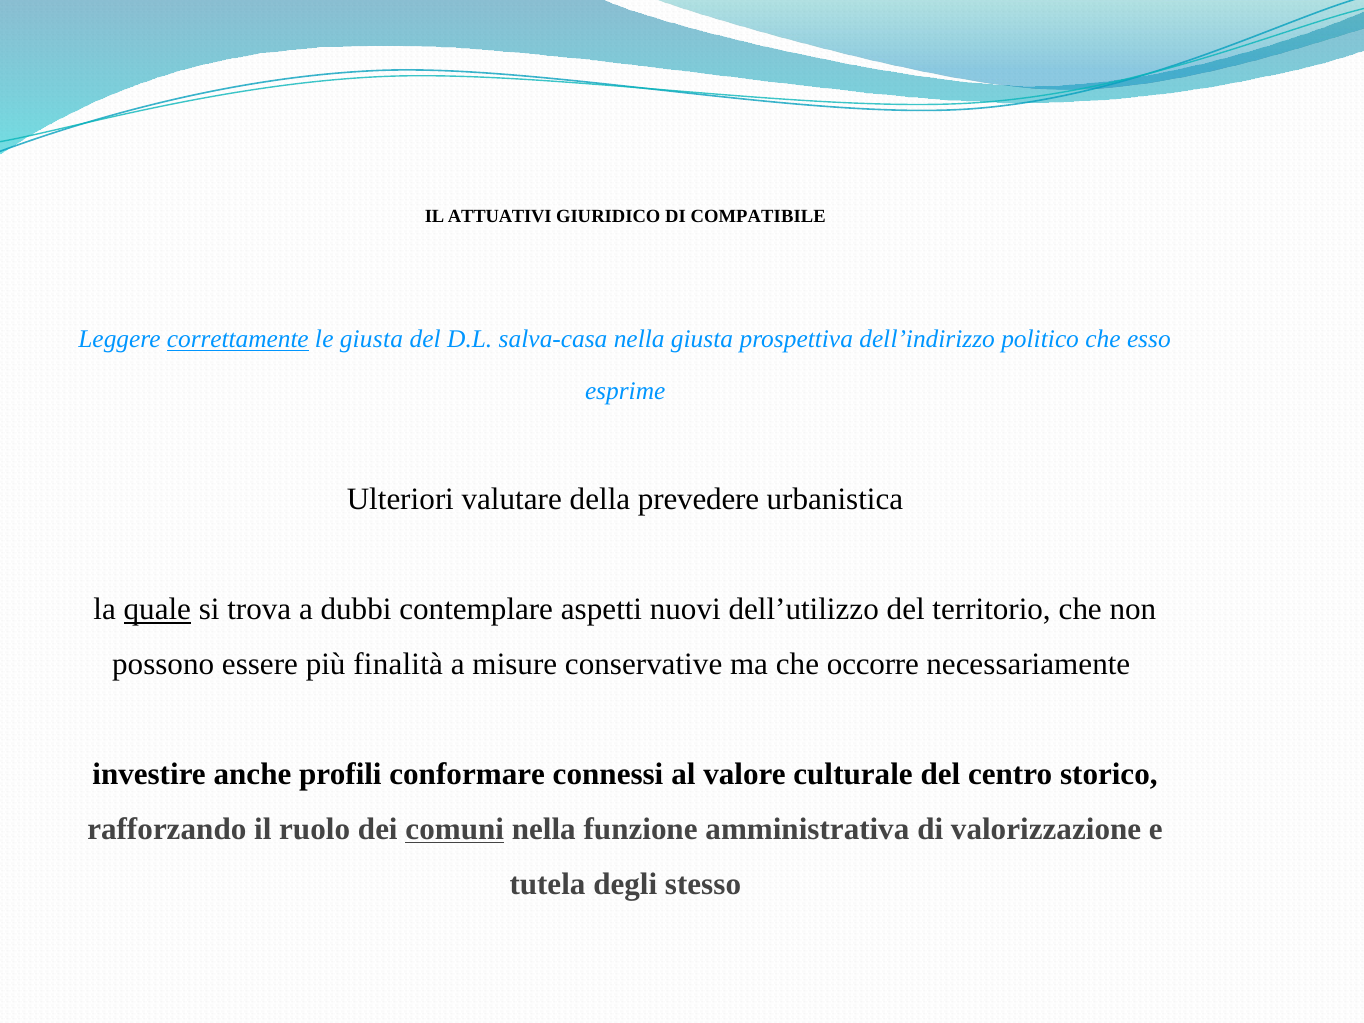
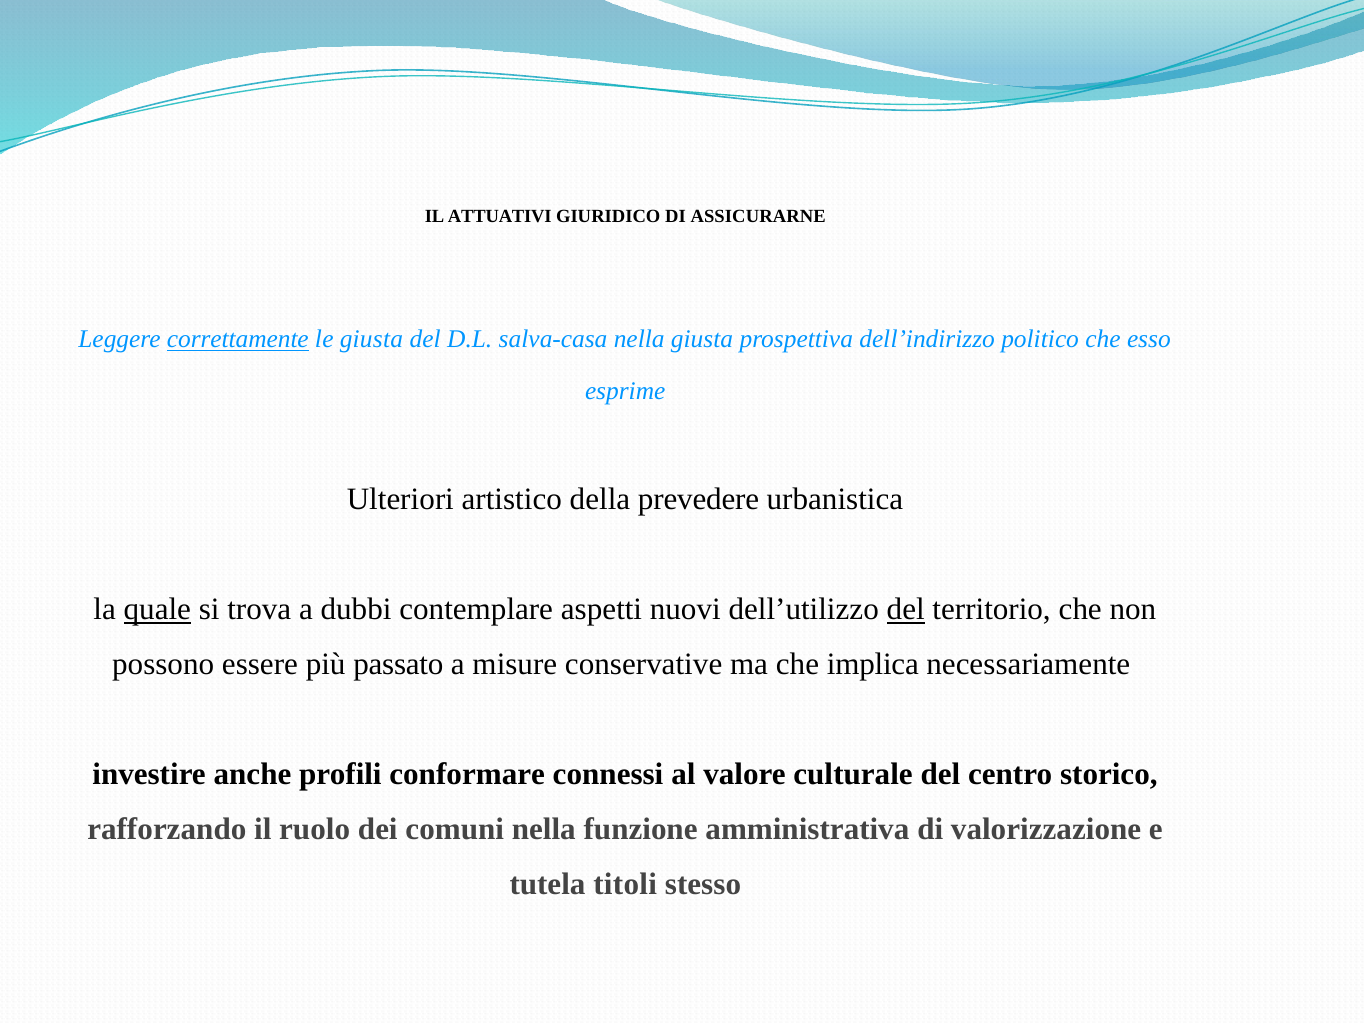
COMPATIBILE: COMPATIBILE -> ASSICURARNE
valutare: valutare -> artistico
del at (906, 609) underline: none -> present
finalità: finalità -> passato
occorre: occorre -> implica
comuni underline: present -> none
degli: degli -> titoli
